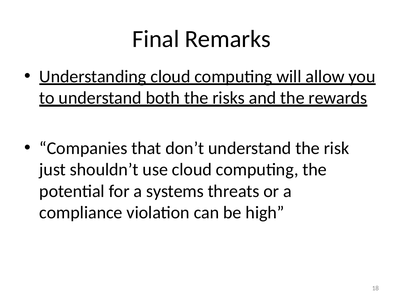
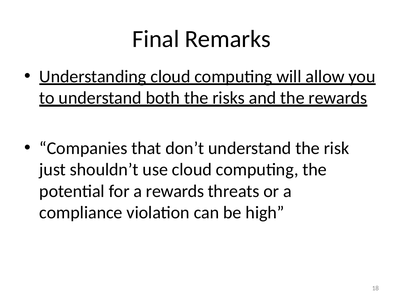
a systems: systems -> rewards
